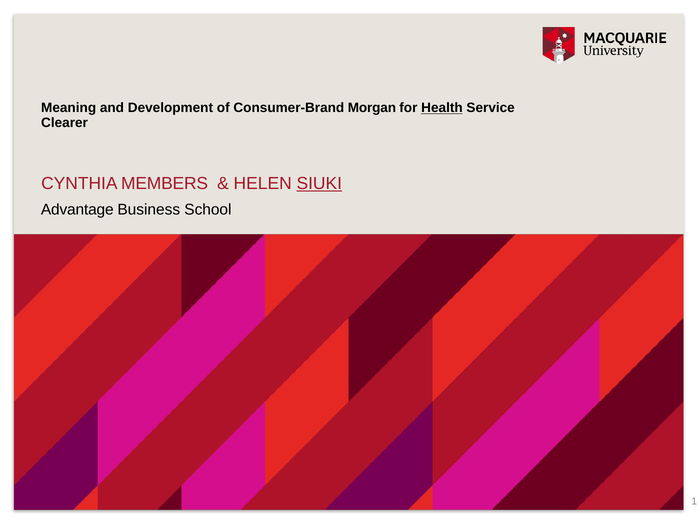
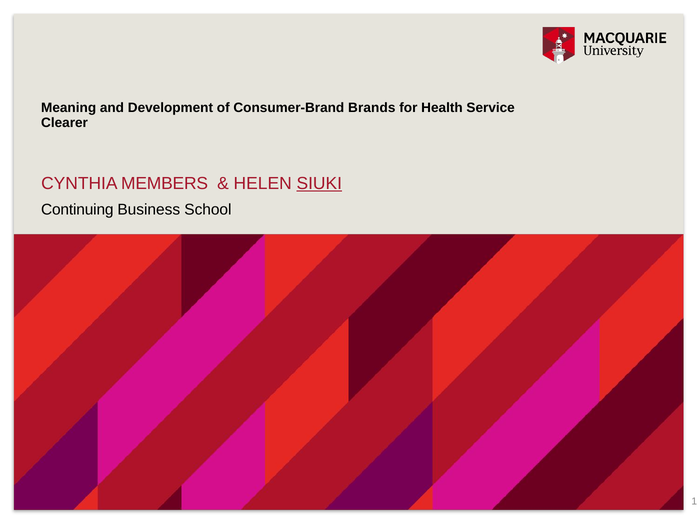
Morgan: Morgan -> Brands
Health underline: present -> none
Advantage: Advantage -> Continuing
